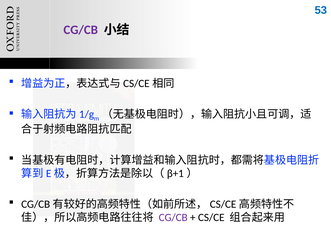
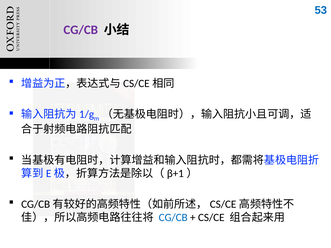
CG/CB at (173, 218) colour: purple -> blue
